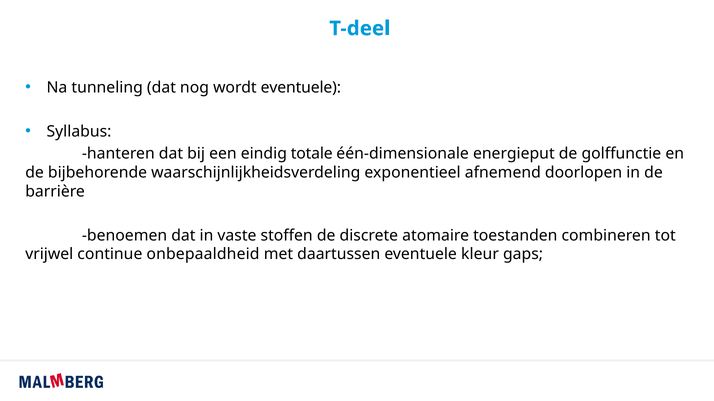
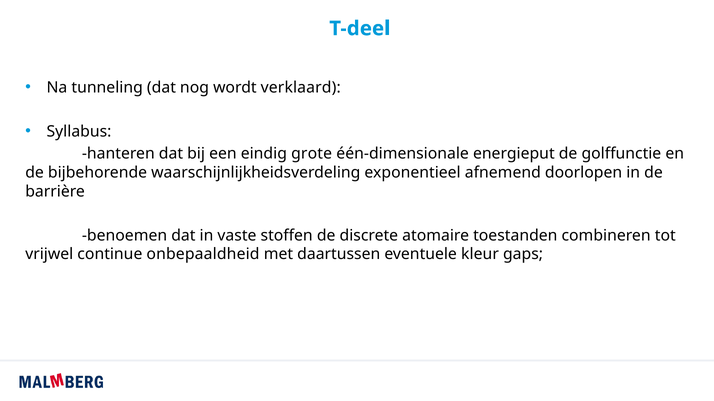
wordt eventuele: eventuele -> verklaard
totale: totale -> grote
